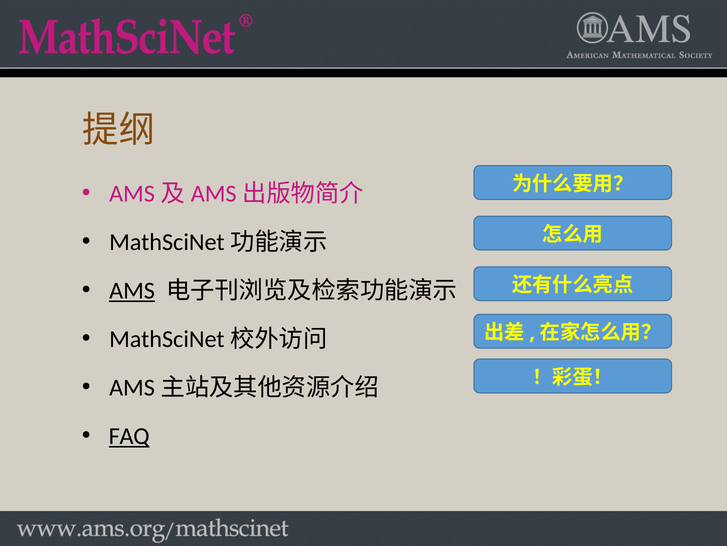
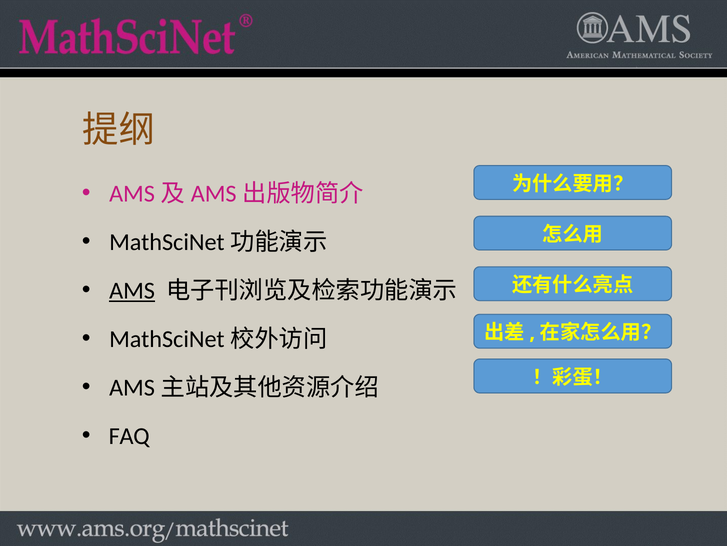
FAQ underline: present -> none
